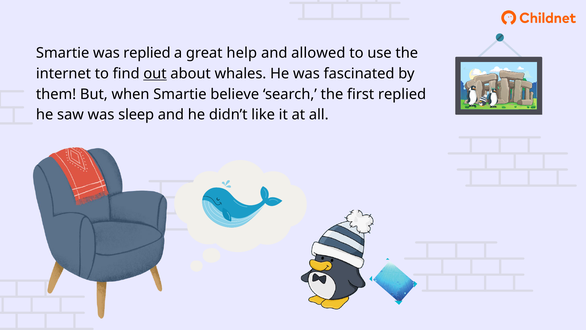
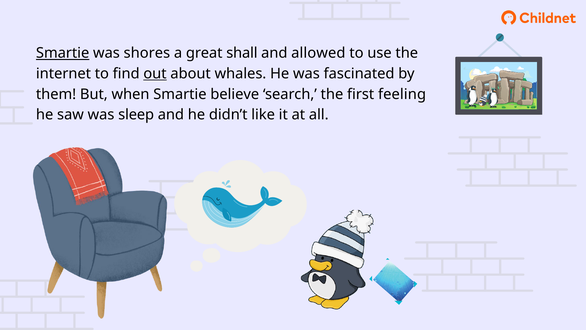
Smartie at (63, 53) underline: none -> present
was replied: replied -> shores
help: help -> shall
first replied: replied -> feeling
